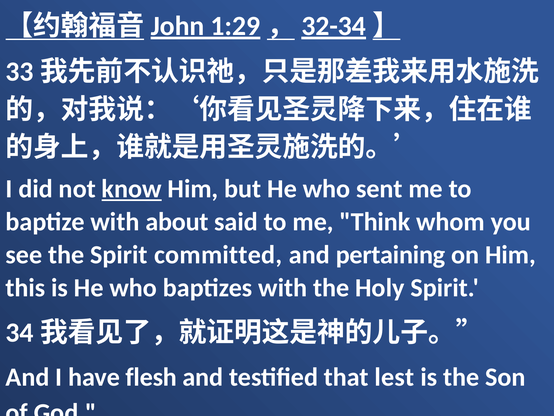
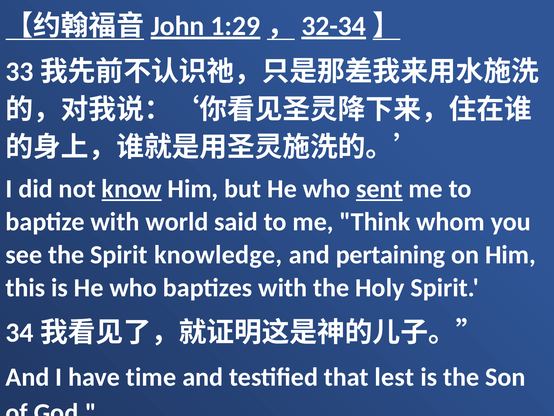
sent underline: none -> present
about: about -> world
committed: committed -> knowledge
flesh: flesh -> time
